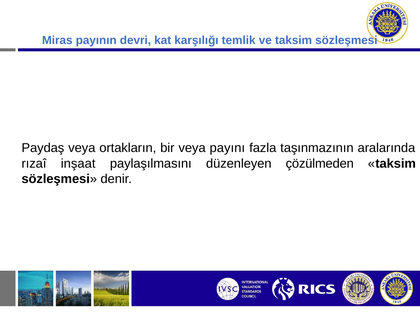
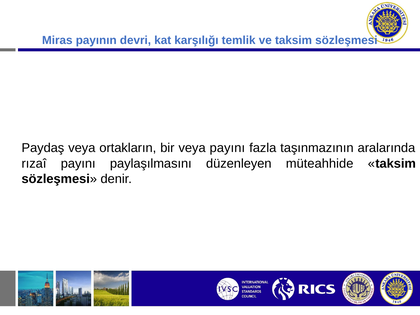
rızaî inşaat: inşaat -> payını
çözülmeden: çözülmeden -> müteahhide
